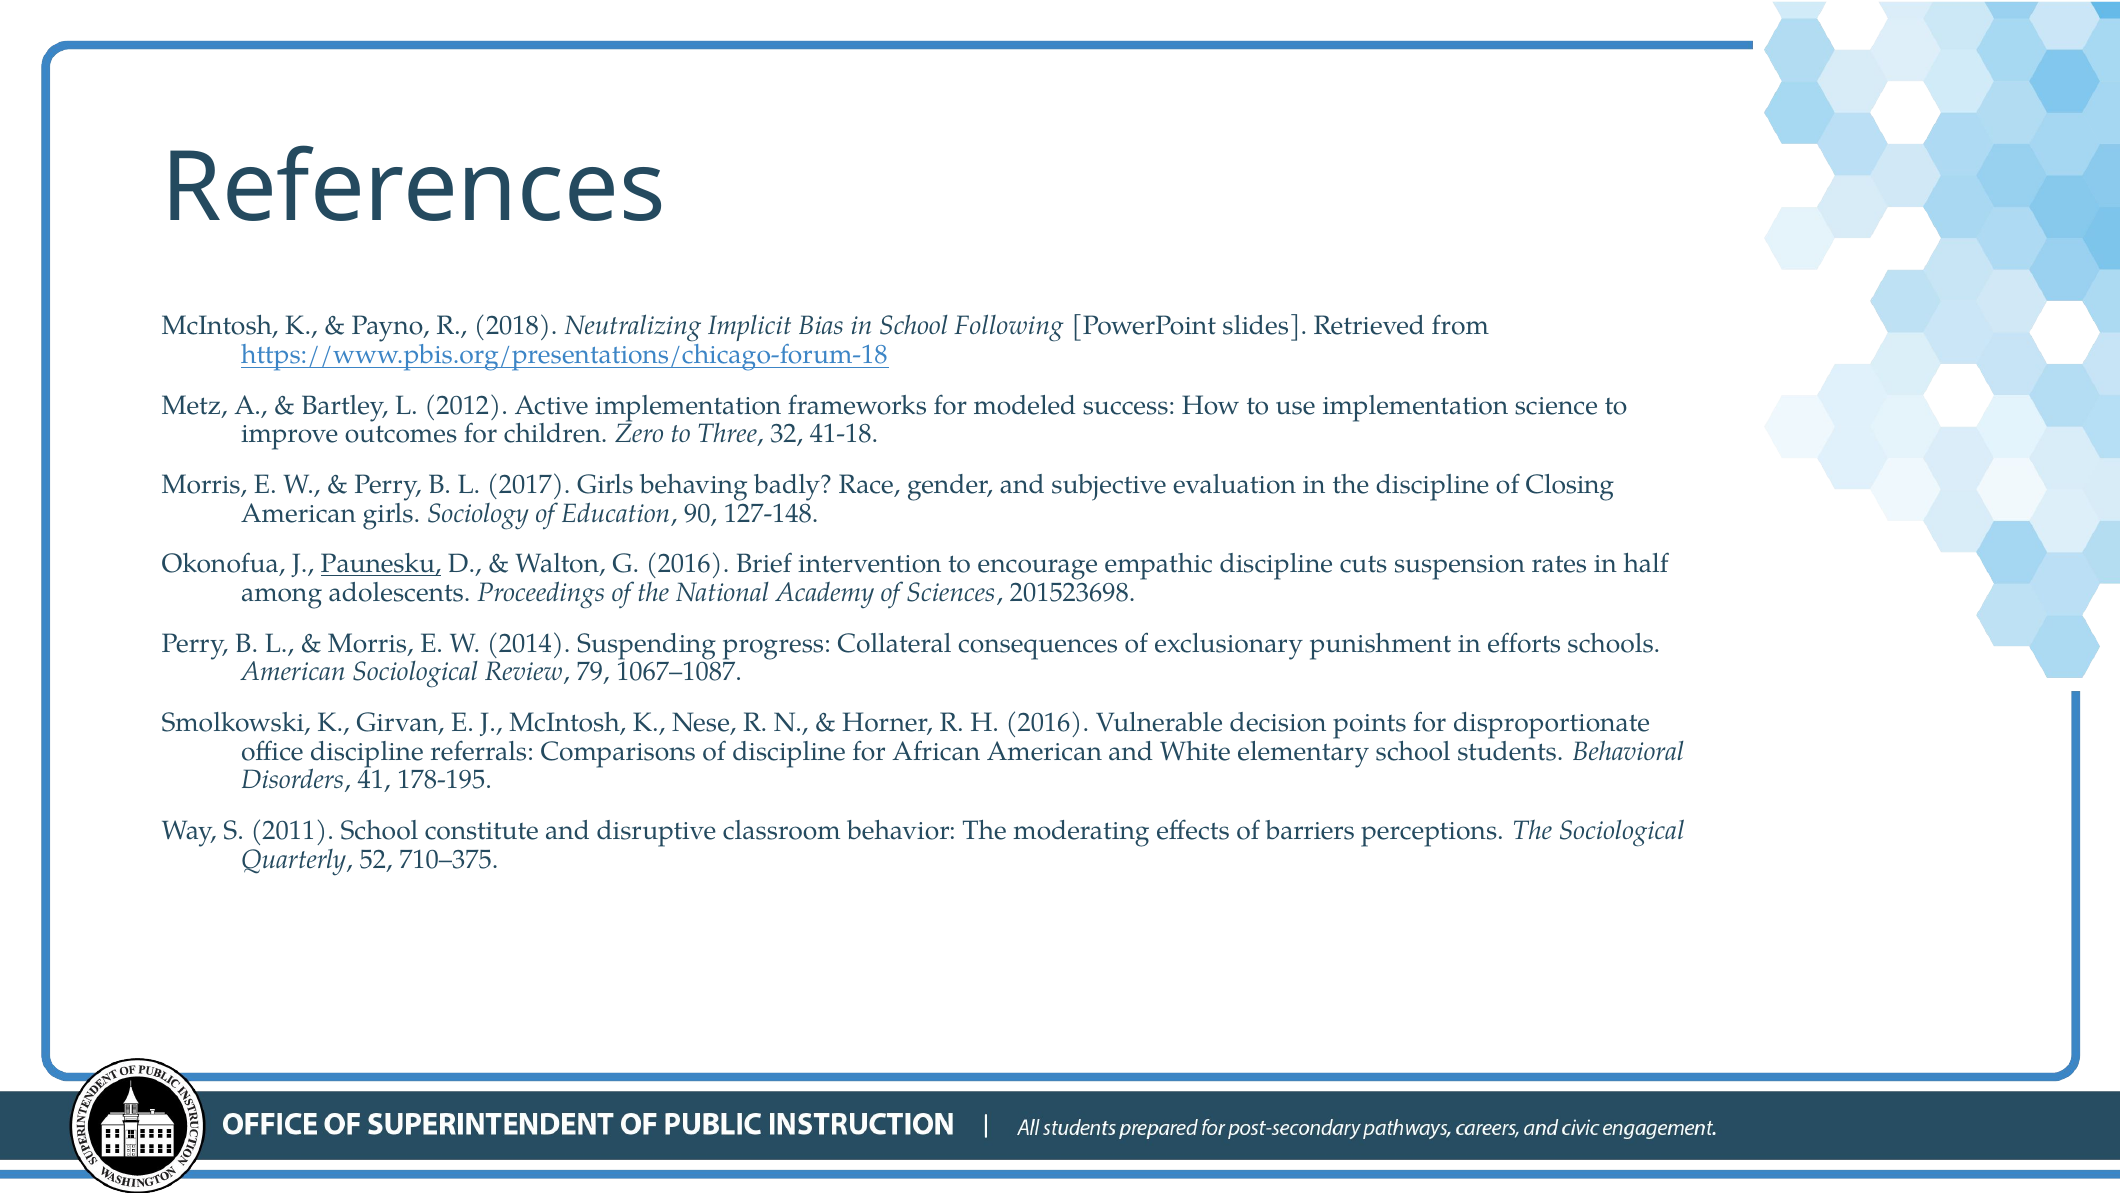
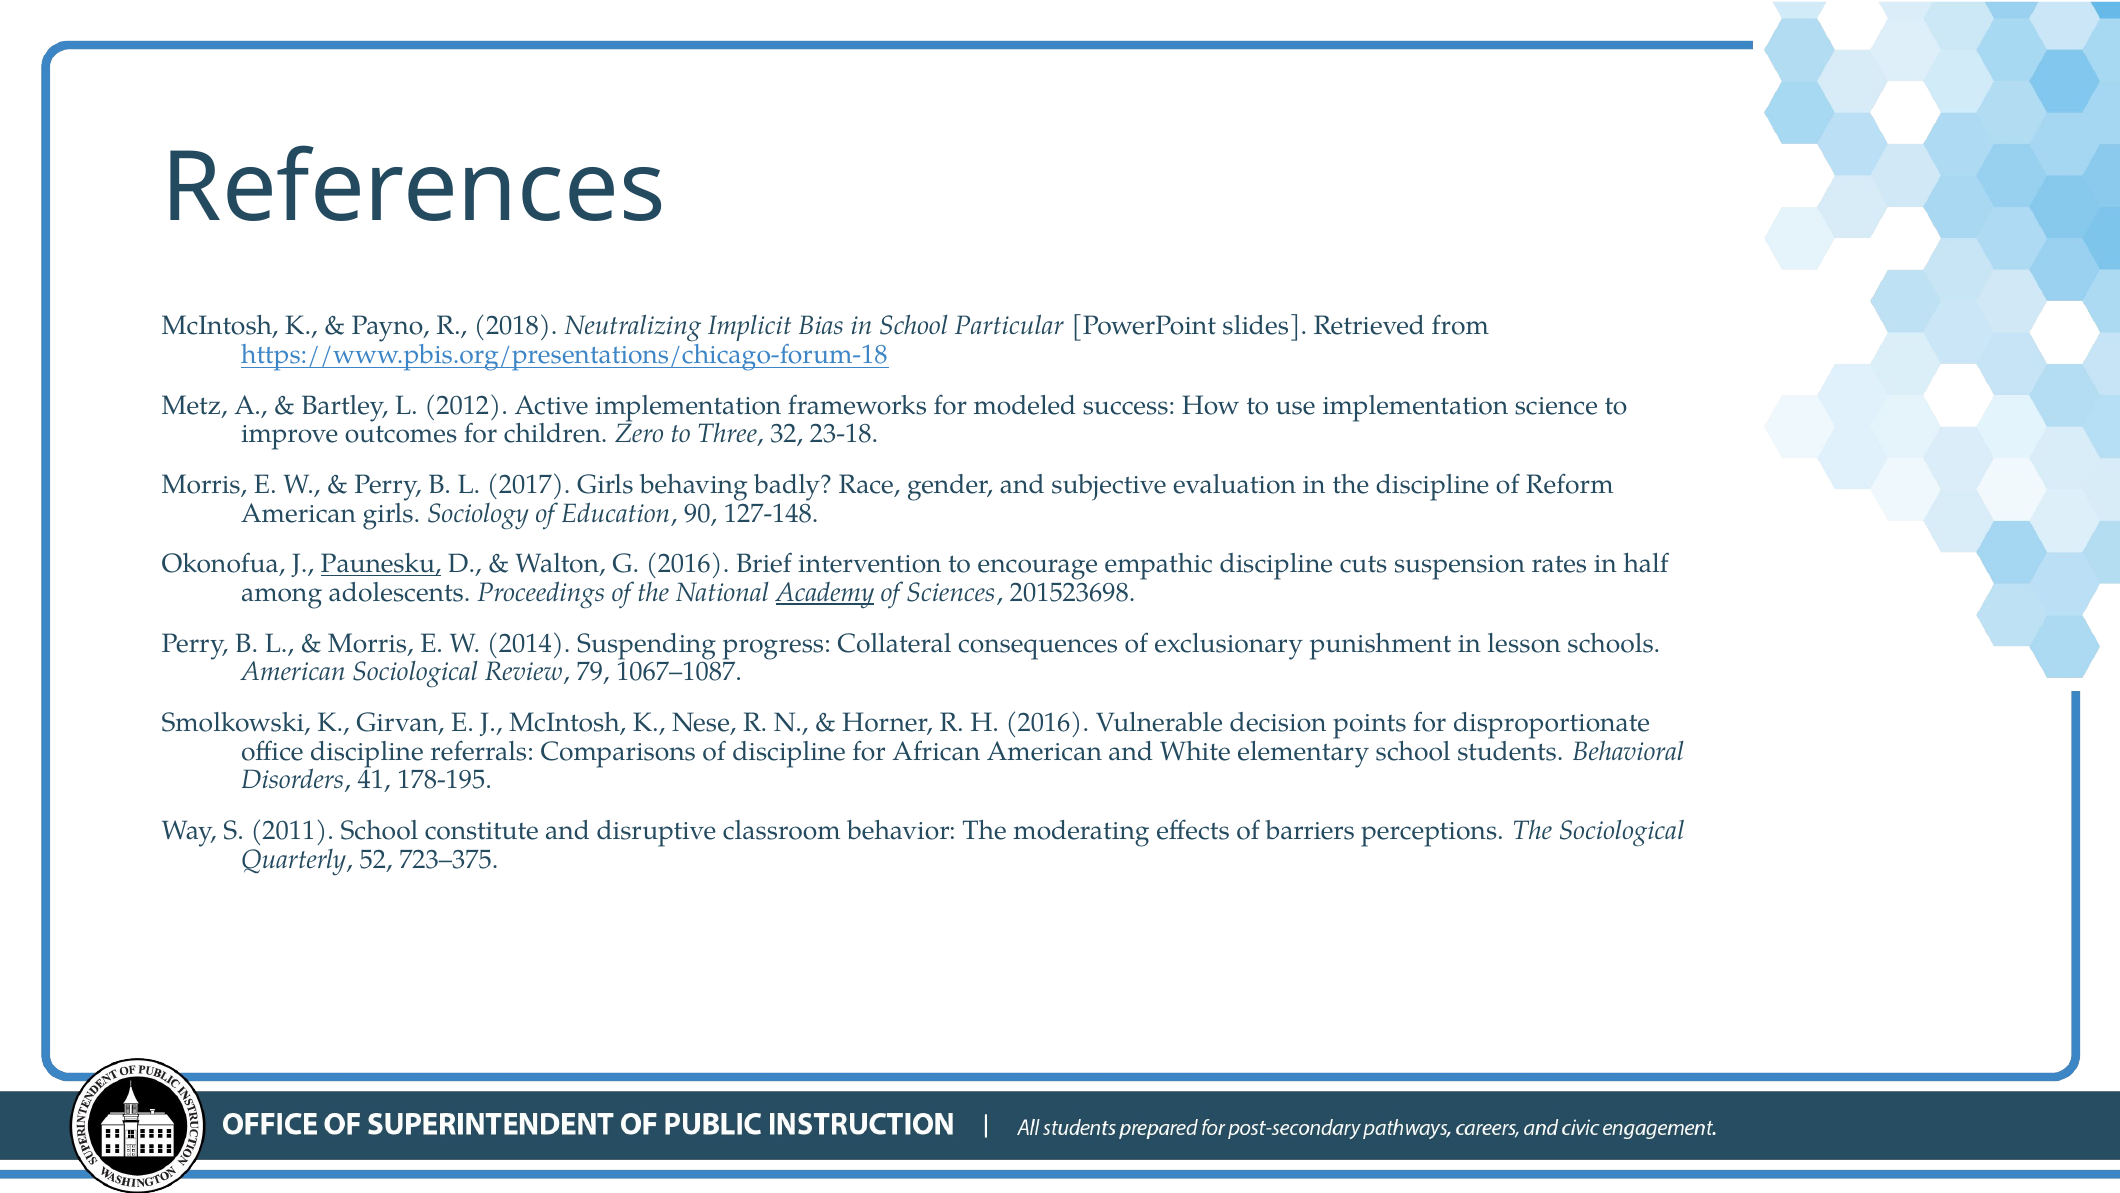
Following: Following -> Particular
41-18: 41-18 -> 23-18
Closing: Closing -> Reform
Academy underline: none -> present
efforts: efforts -> lesson
710–375: 710–375 -> 723–375
